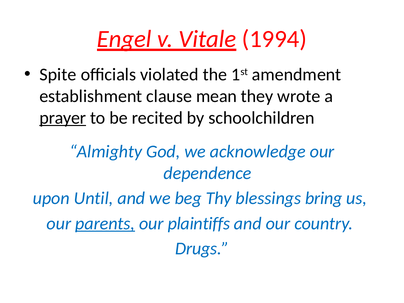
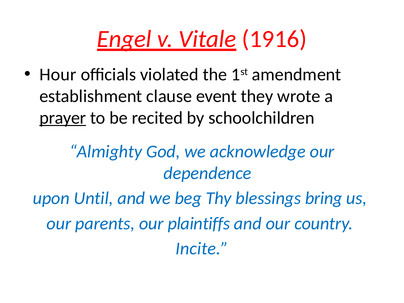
1994: 1994 -> 1916
Spite: Spite -> Hour
mean: mean -> event
parents underline: present -> none
Drugs: Drugs -> Incite
